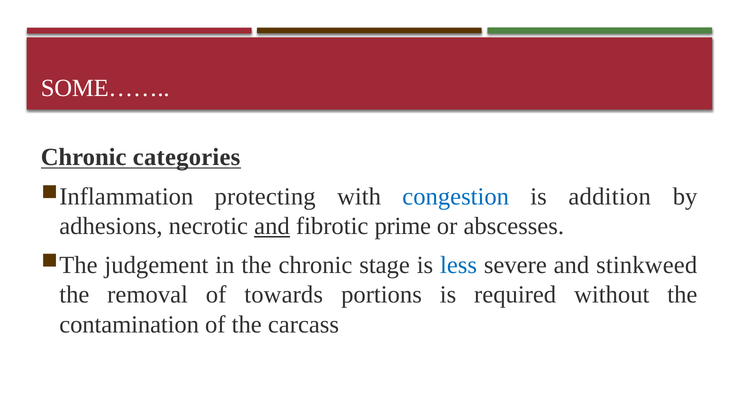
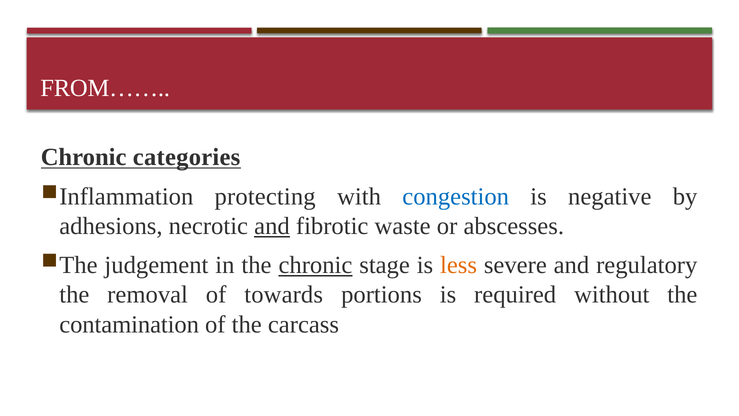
SOME……: SOME…… -> FROM……
addition: addition -> negative
prime: prime -> waste
chronic at (315, 265) underline: none -> present
less colour: blue -> orange
stinkweed: stinkweed -> regulatory
